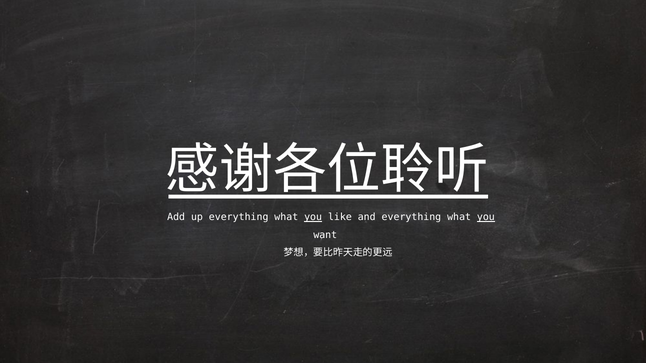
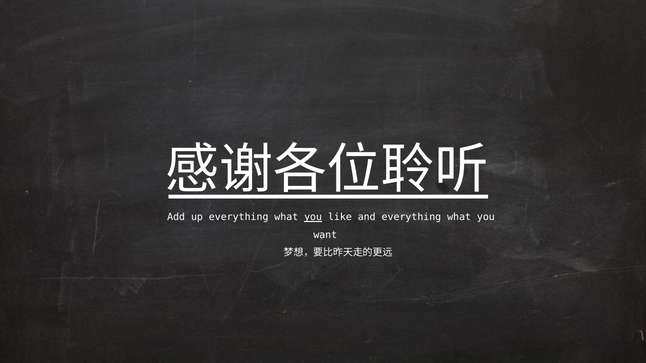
you at (486, 217) underline: present -> none
